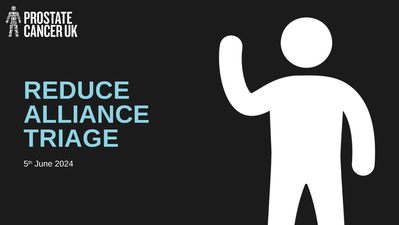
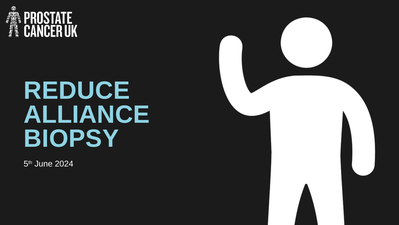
TRIAGE: TRIAGE -> BIOPSY
